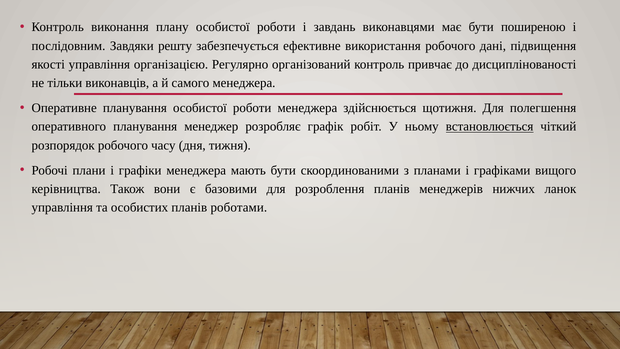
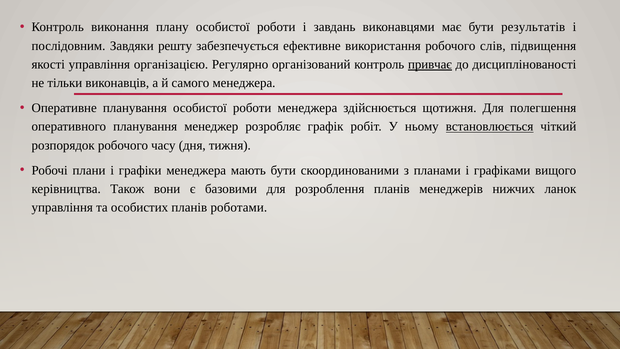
поширеною: поширеною -> результатів
дані: дані -> слів
привчає underline: none -> present
